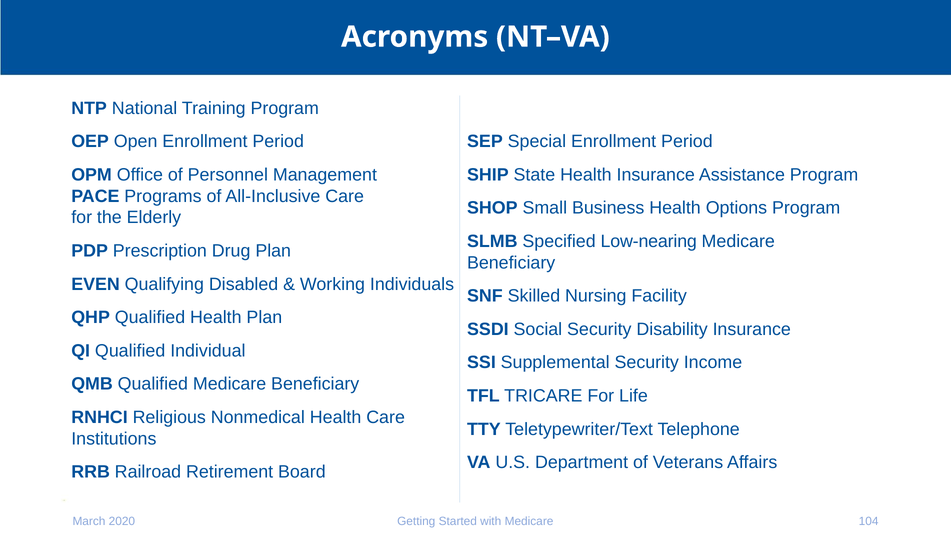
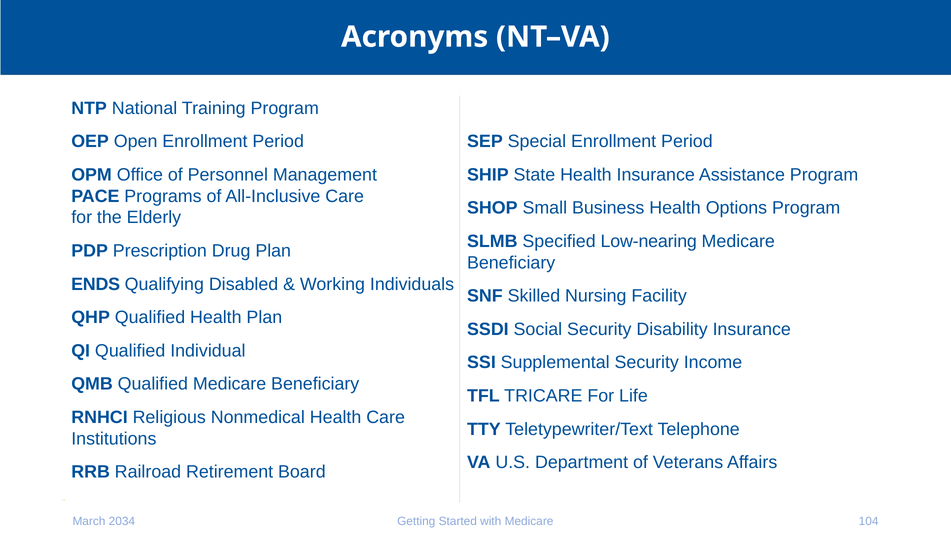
EVEN: EVEN -> ENDS
2020: 2020 -> 2034
